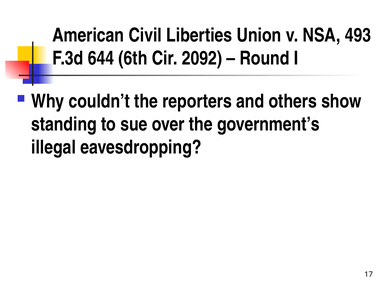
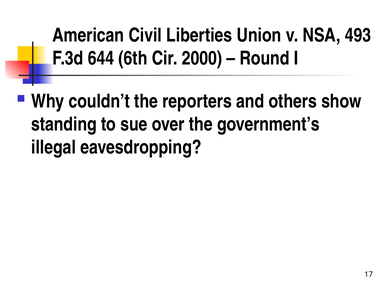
2092: 2092 -> 2000
